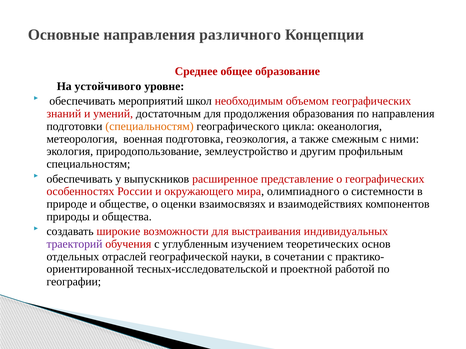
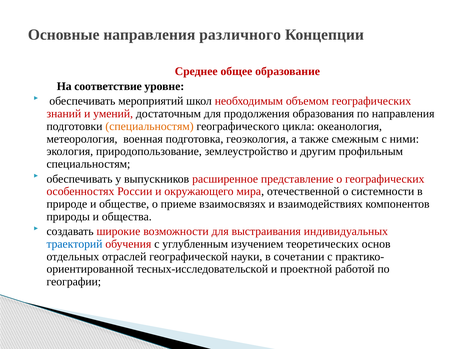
устойчивого: устойчивого -> соответствие
олимпиадного: олимпиадного -> отечественной
оценки: оценки -> приеме
траекторий colour: purple -> blue
